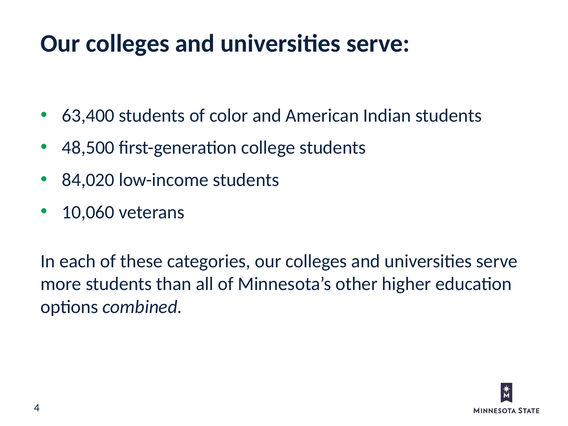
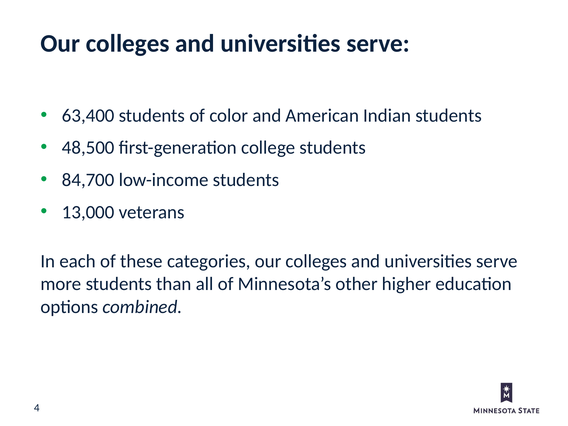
84,020: 84,020 -> 84,700
10,060: 10,060 -> 13,000
